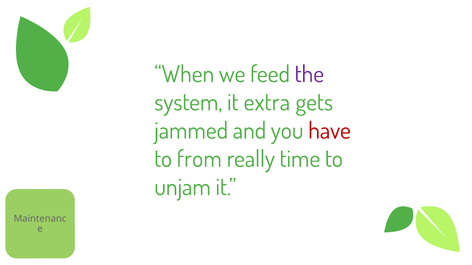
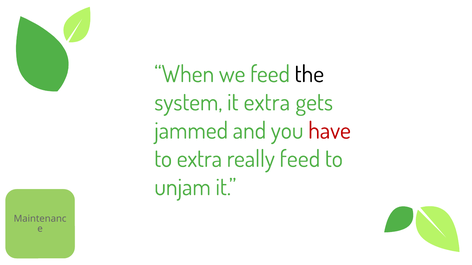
the colour: purple -> black
to from: from -> extra
really time: time -> feed
